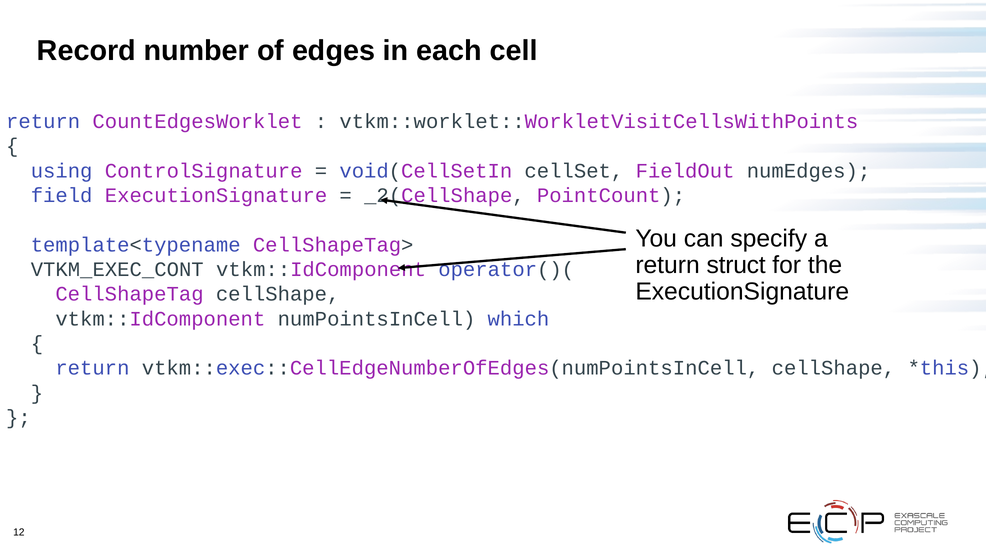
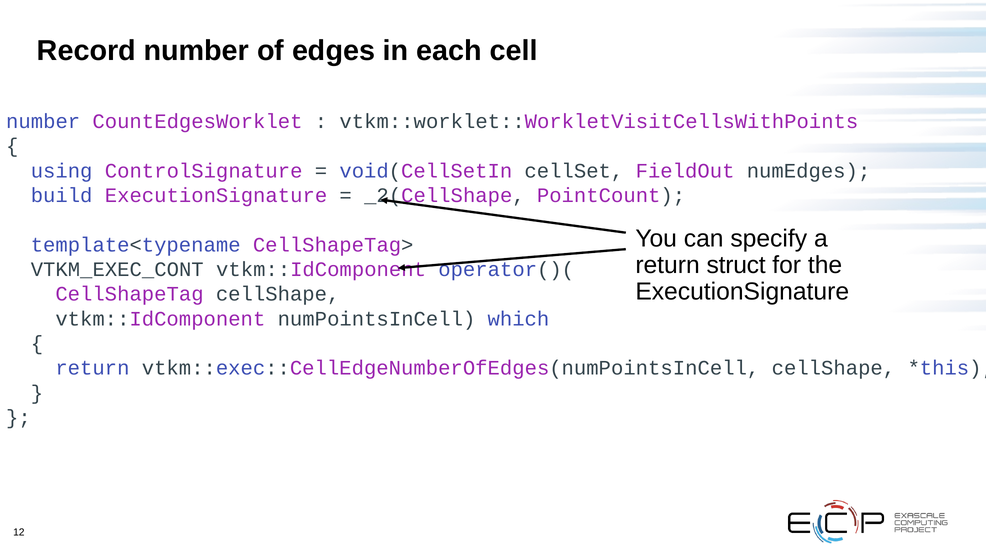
return at (43, 121): return -> number
field: field -> build
